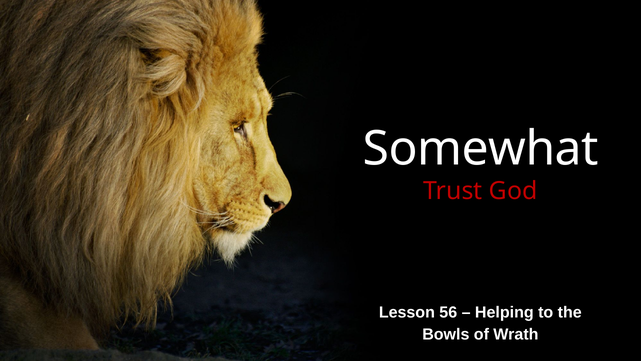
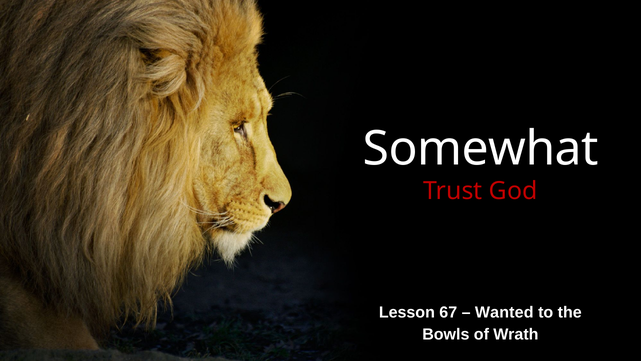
56: 56 -> 67
Helping: Helping -> Wanted
